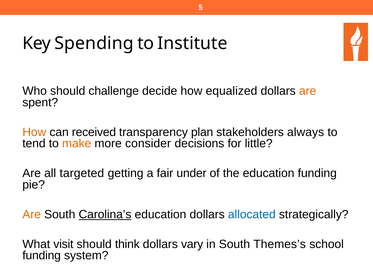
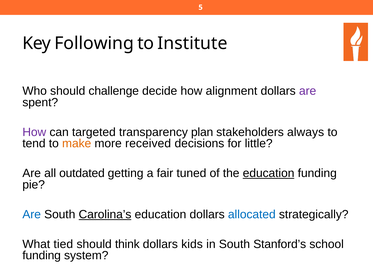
Spending: Spending -> Following
equalized: equalized -> alignment
are at (308, 91) colour: orange -> purple
How at (34, 132) colour: orange -> purple
received: received -> targeted
consider: consider -> received
targeted: targeted -> outdated
under: under -> tuned
education at (269, 173) underline: none -> present
Are at (32, 214) colour: orange -> blue
visit: visit -> tied
vary: vary -> kids
Themes’s: Themes’s -> Stanford’s
